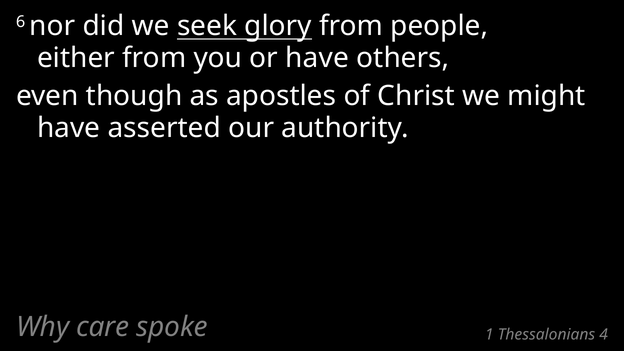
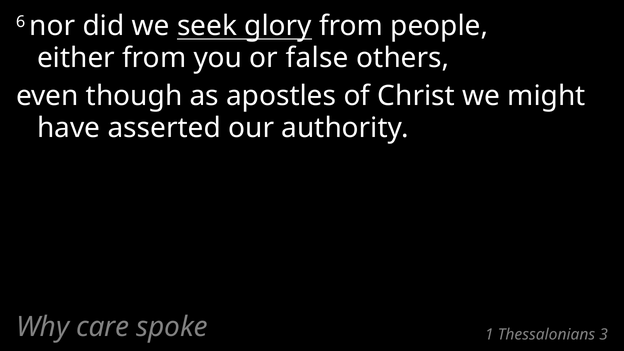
or have: have -> false
4: 4 -> 3
